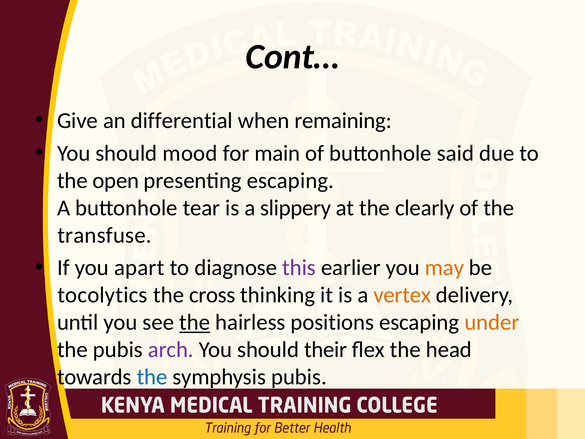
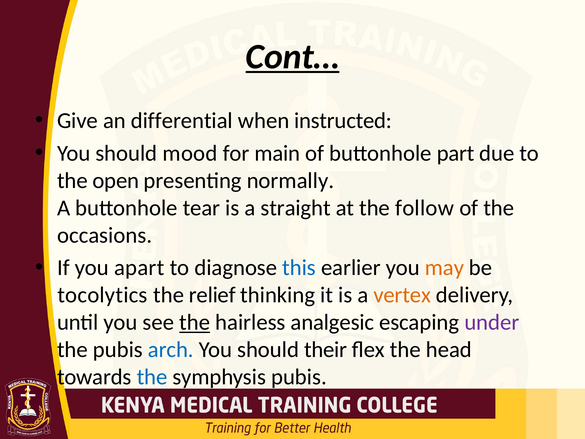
Cont… underline: none -> present
remaining: remaining -> instructed
said: said -> part
presenting escaping: escaping -> normally
slippery: slippery -> straight
clearly: clearly -> follow
transfuse: transfuse -> occasions
this colour: purple -> blue
cross: cross -> relief
positions: positions -> analgesic
under colour: orange -> purple
arch colour: purple -> blue
